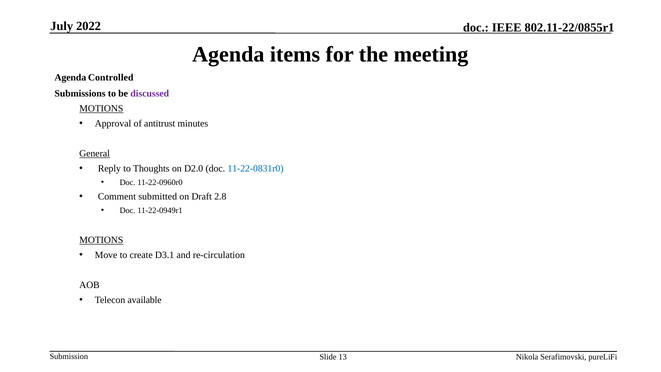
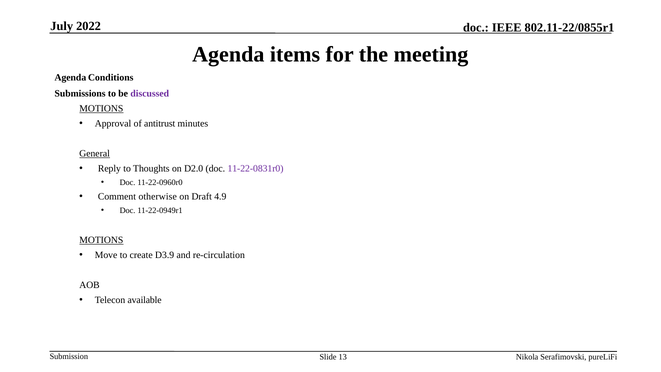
Controlled: Controlled -> Conditions
11-22-0831r0 colour: blue -> purple
submitted: submitted -> otherwise
2.8: 2.8 -> 4.9
D3.1: D3.1 -> D3.9
